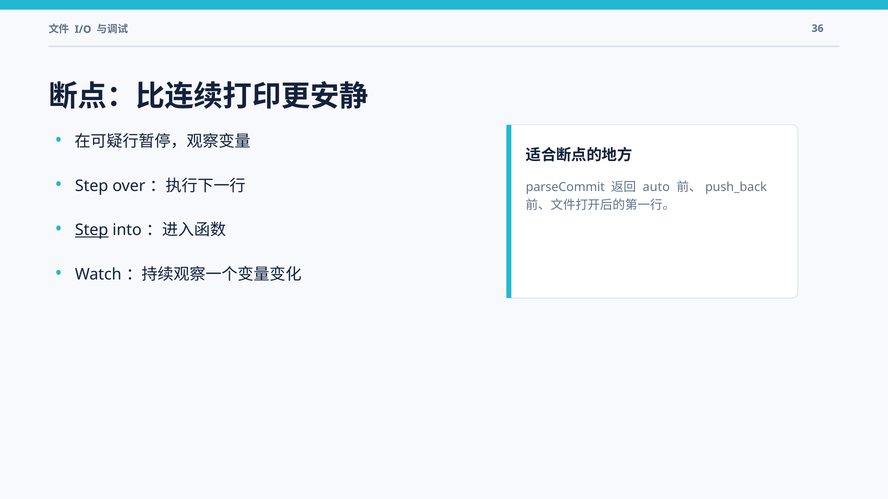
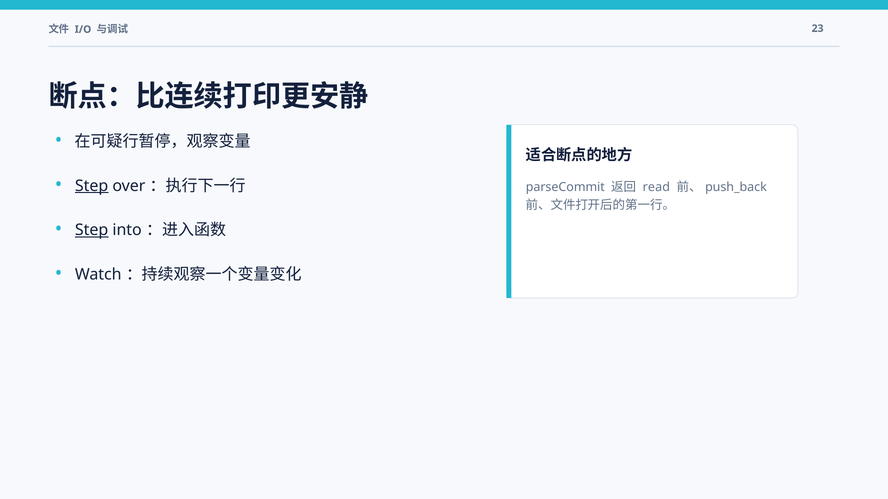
36: 36 -> 23
Step at (92, 186) underline: none -> present
auto: auto -> read
